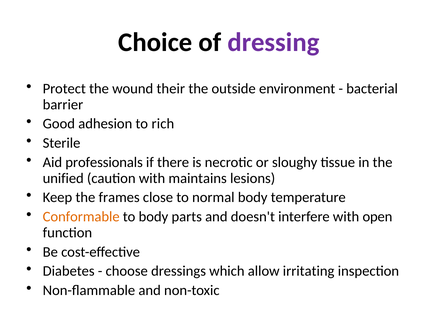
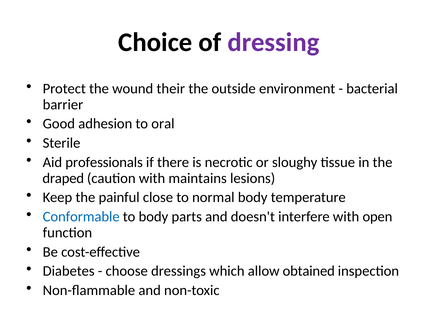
rich: rich -> oral
unified: unified -> draped
frames: frames -> painful
Conformable colour: orange -> blue
irritating: irritating -> obtained
